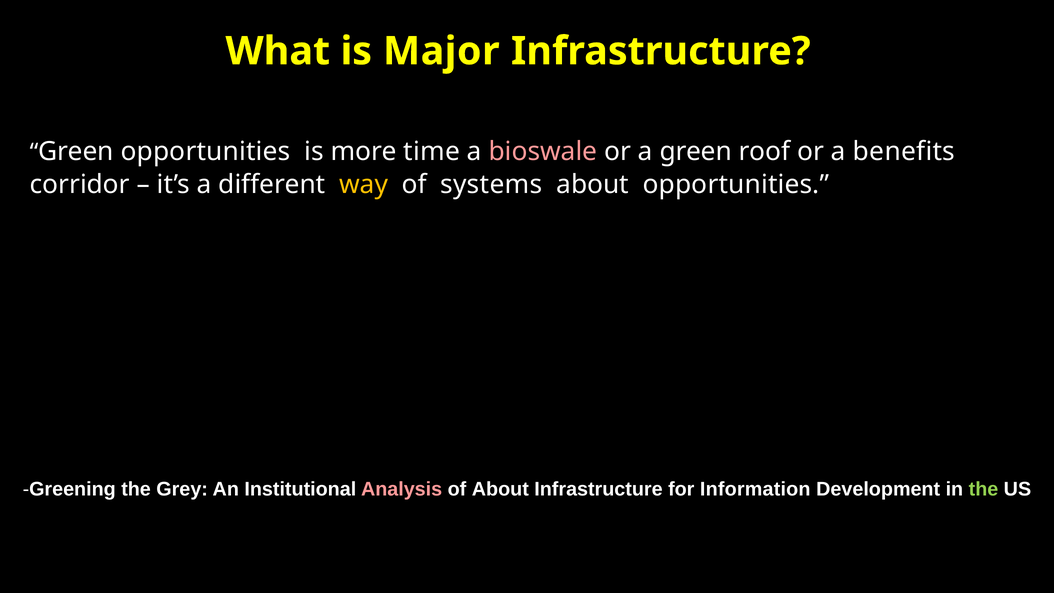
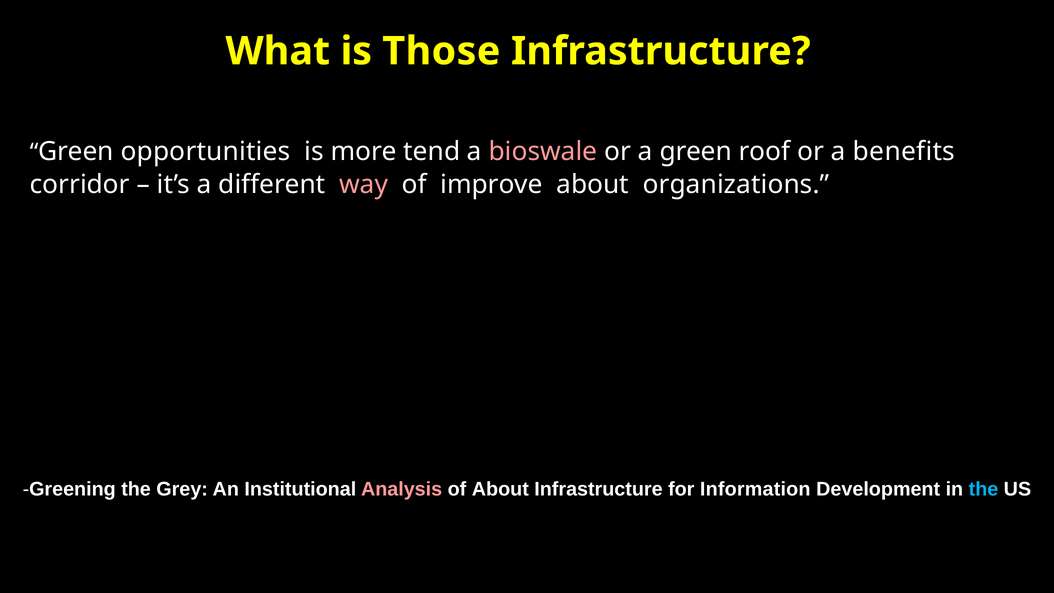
Major: Major -> Those
time: time -> tend
way colour: yellow -> pink
systems: systems -> improve
about opportunities: opportunities -> organizations
the at (983, 489) colour: light green -> light blue
